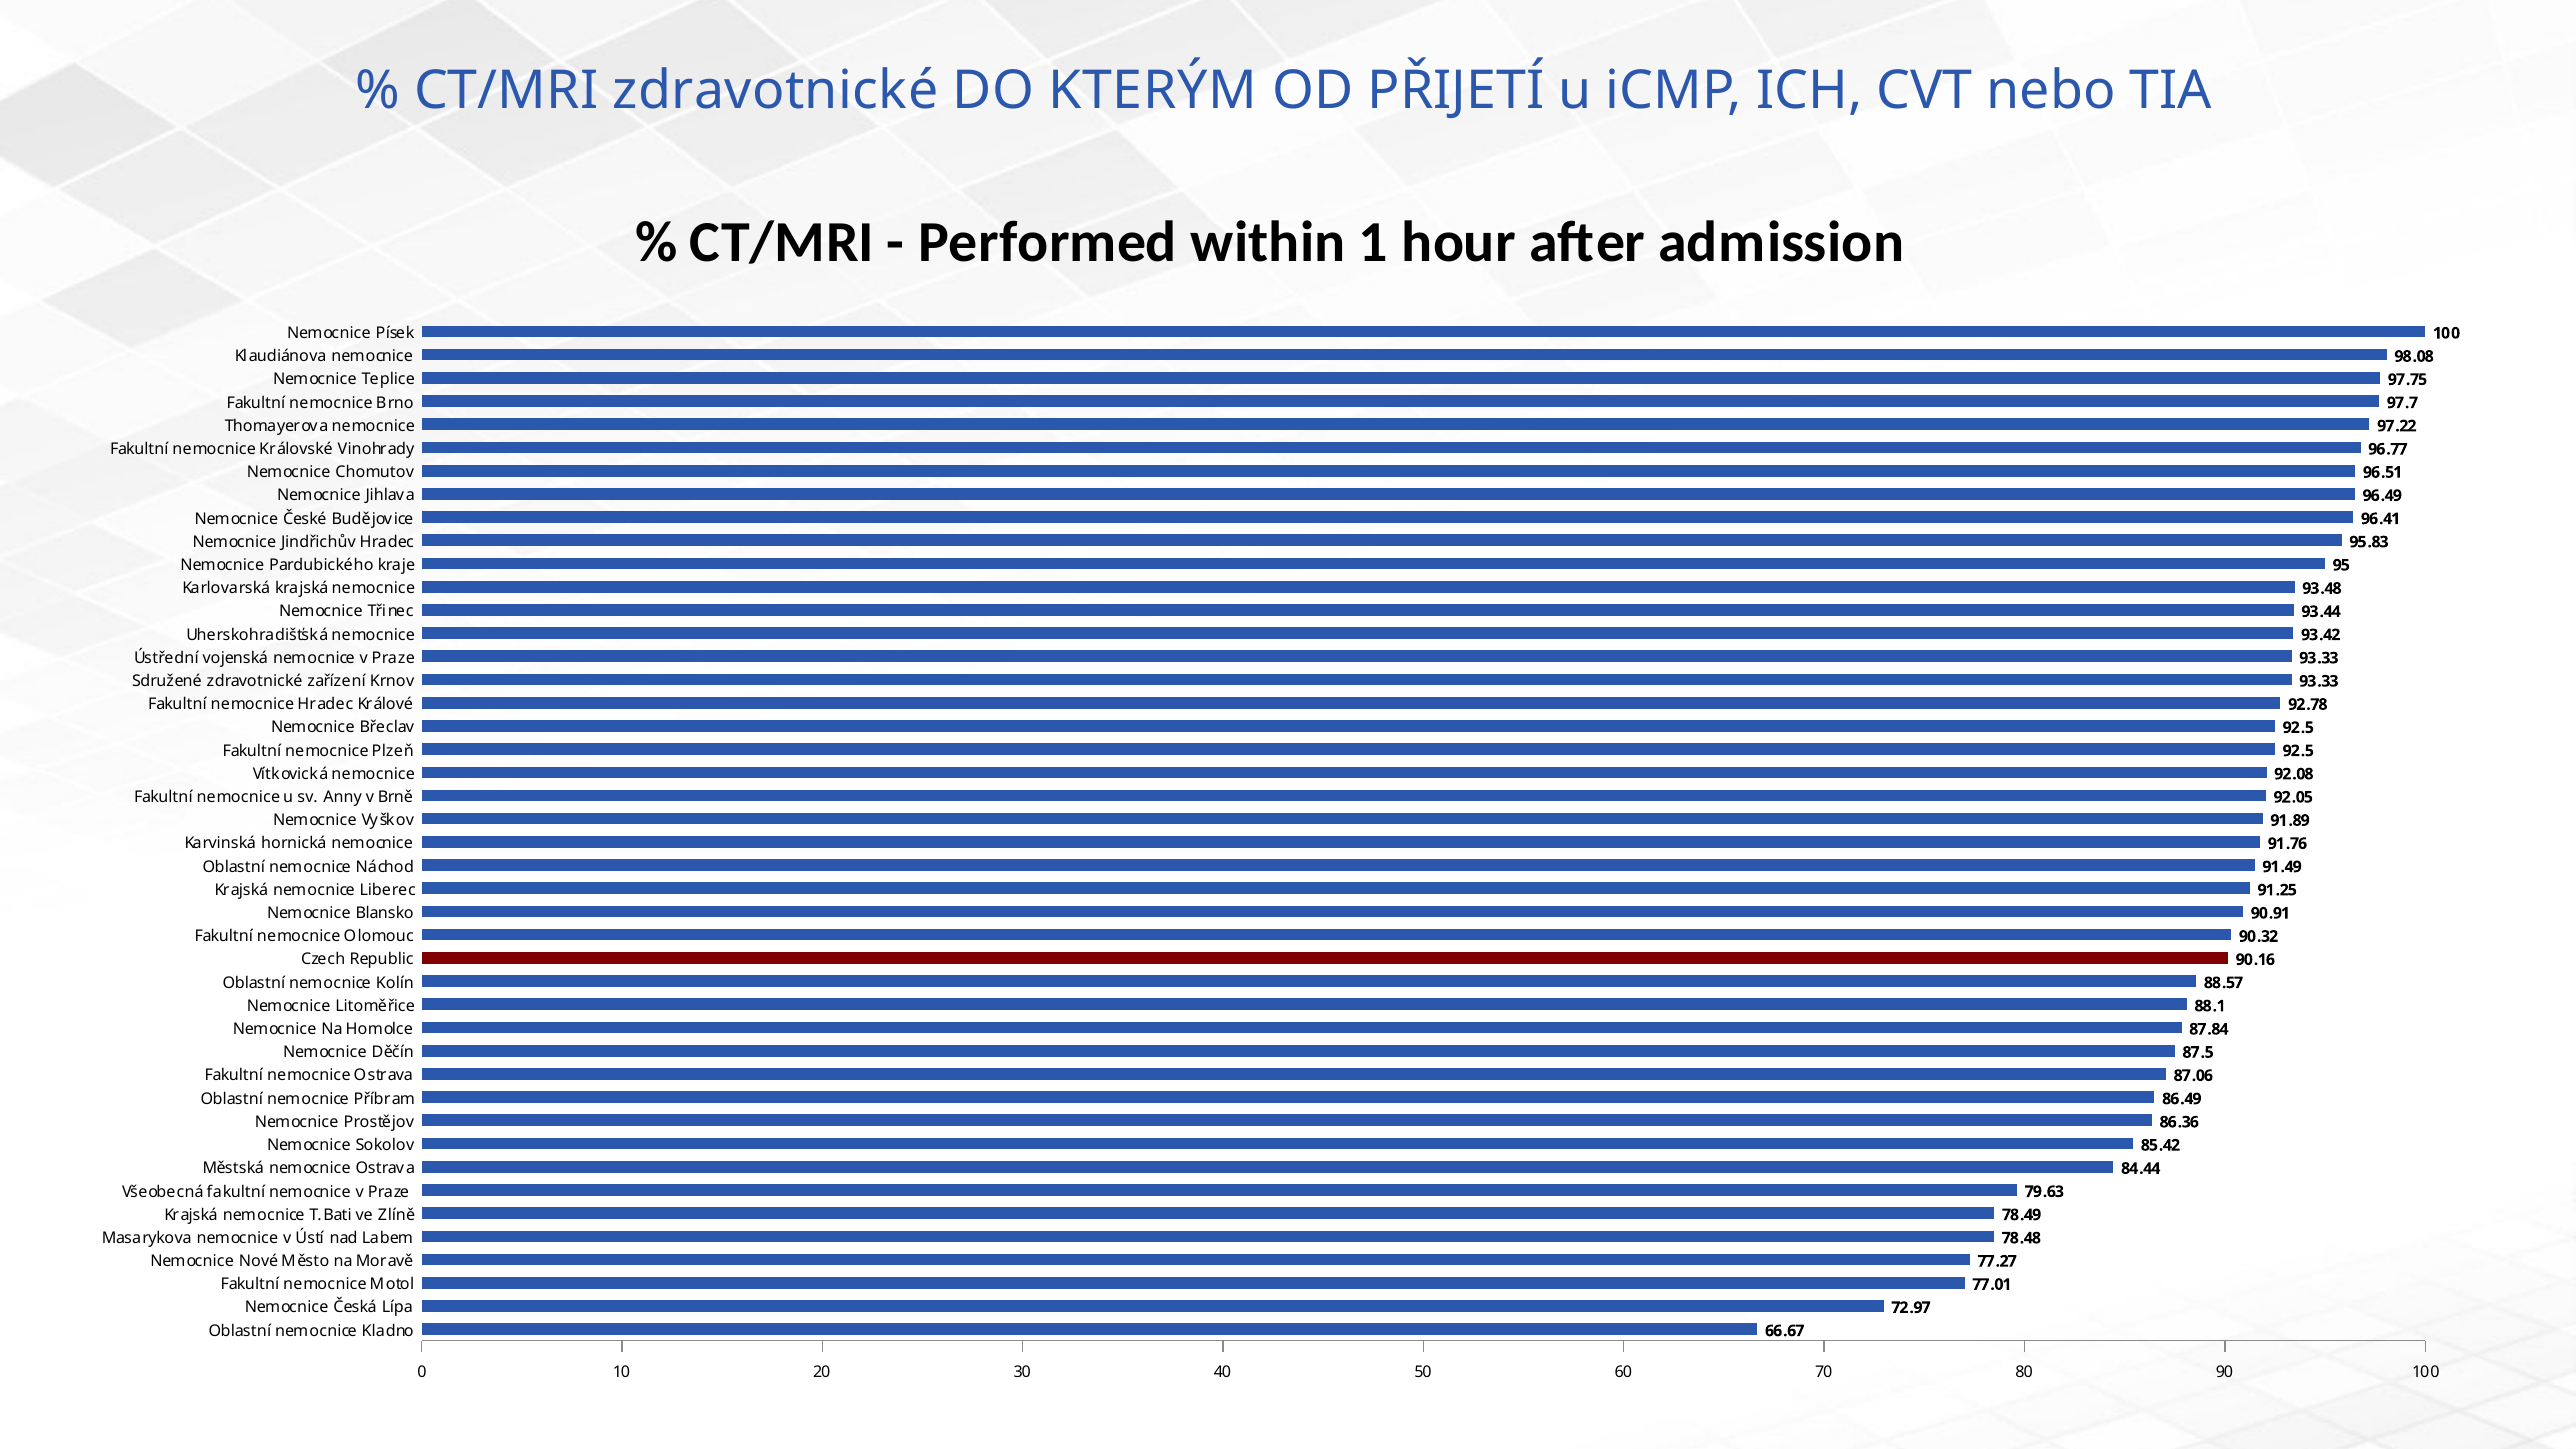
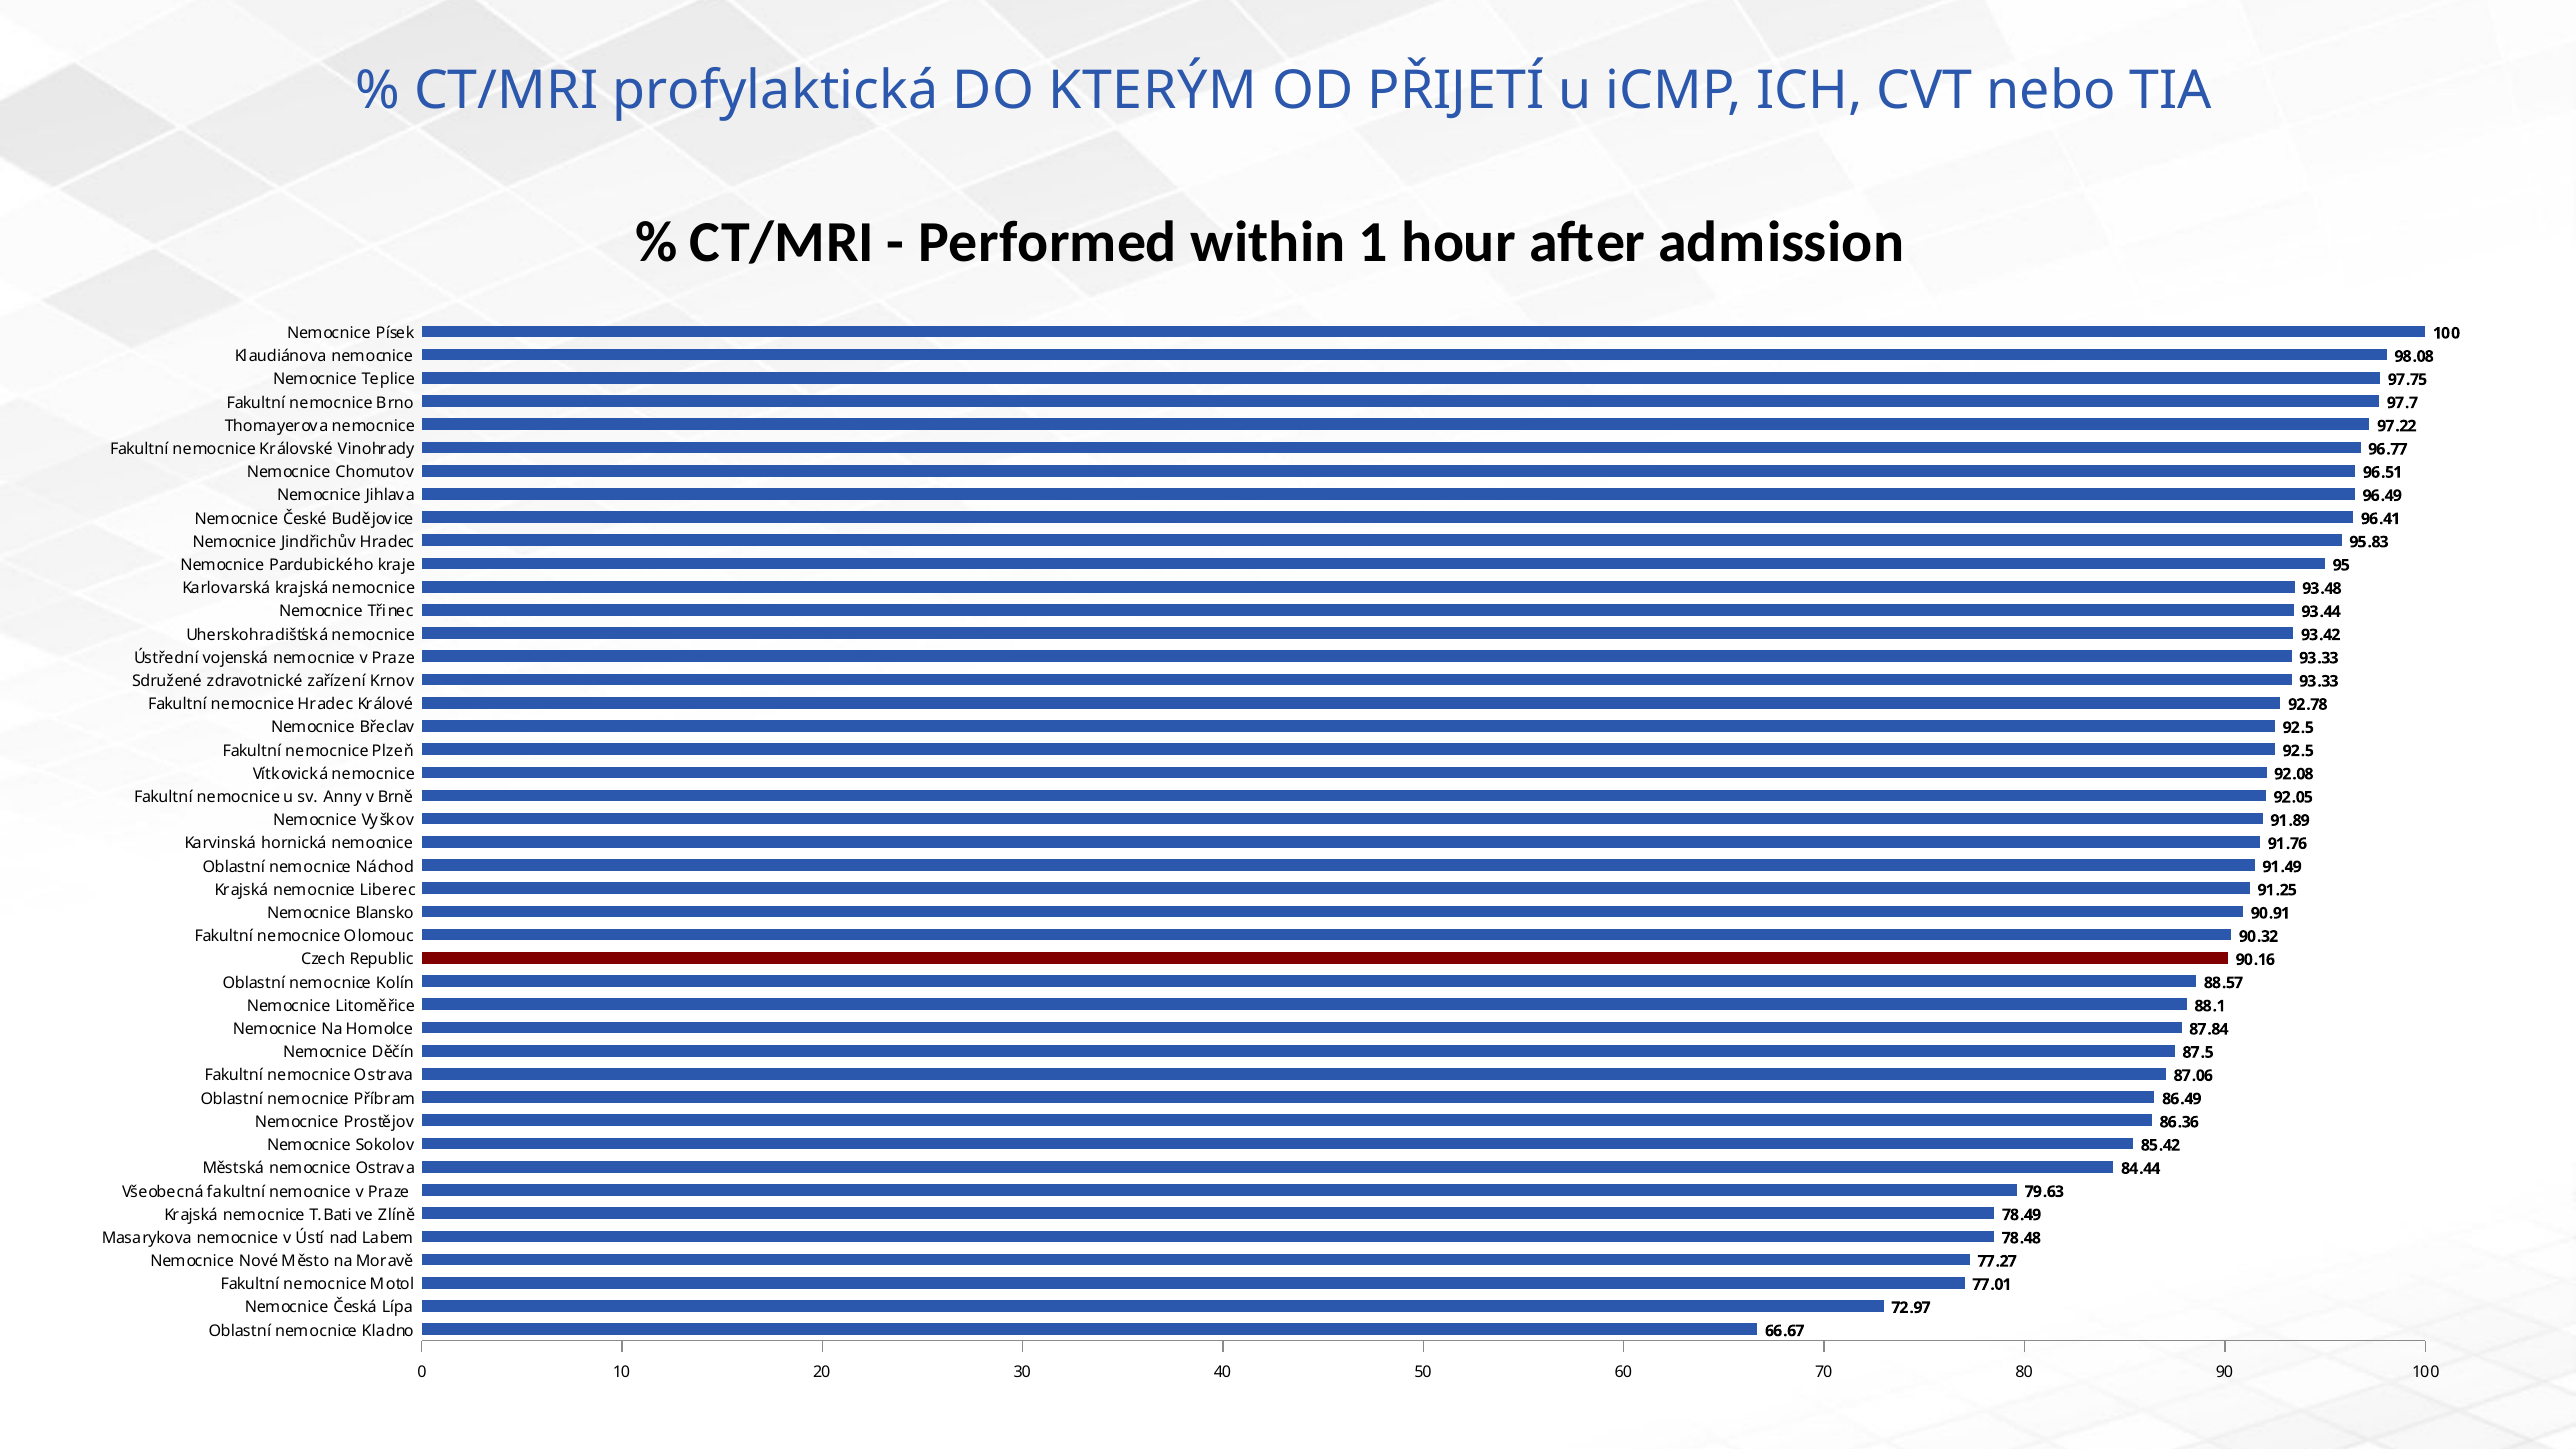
CT/MRI zdravotnické: zdravotnické -> profylaktická
